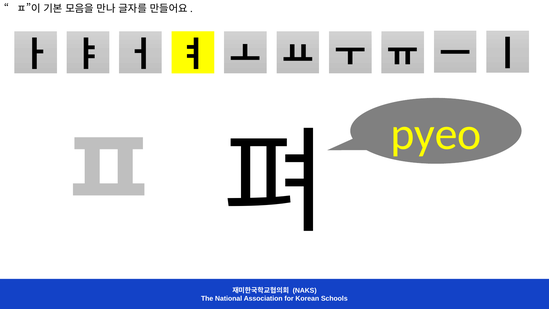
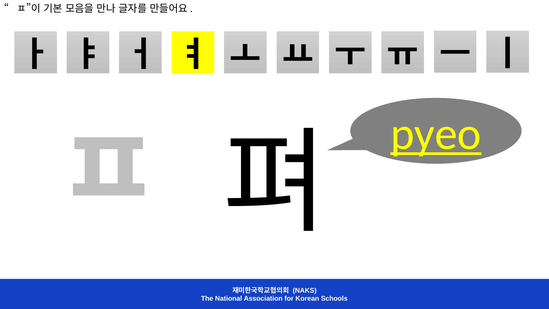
pyeo underline: none -> present
